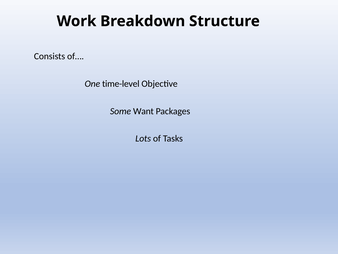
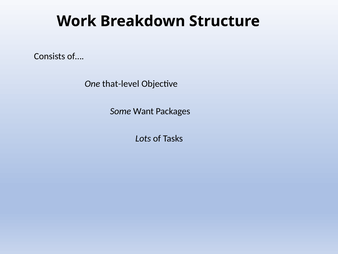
time-level: time-level -> that-level
